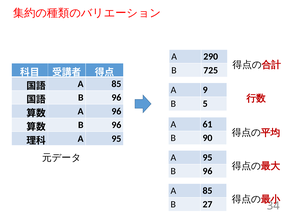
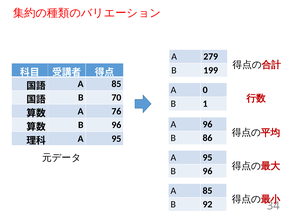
290: 290 -> 279
725: 725 -> 199
9: 9 -> 0
96 at (116, 98): 96 -> 70
5: 5 -> 1
A 96: 96 -> 76
A 61: 61 -> 96
90: 90 -> 86
27: 27 -> 92
